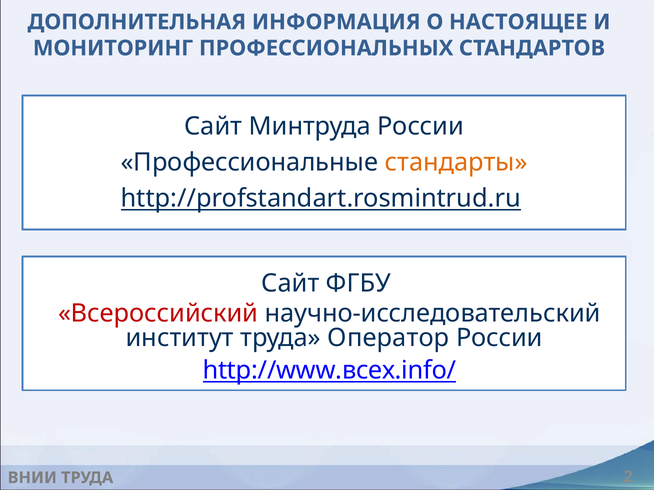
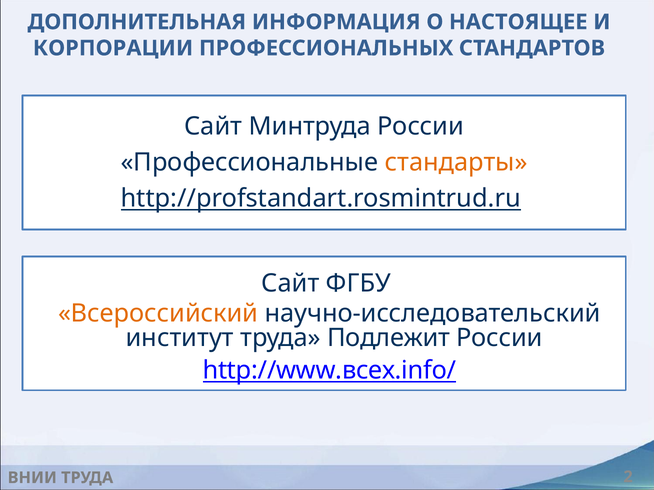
МОНИТОРИНГ: МОНИТОРИНГ -> КОРПОРАЦИИ
Всероссийский colour: red -> orange
Оператор: Оператор -> Подлежит
